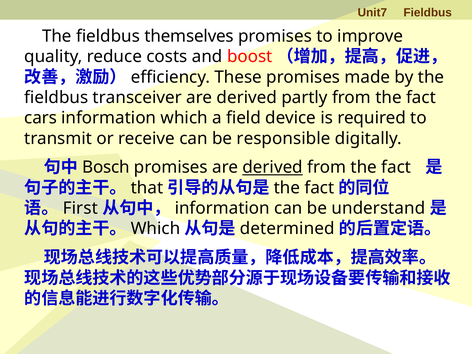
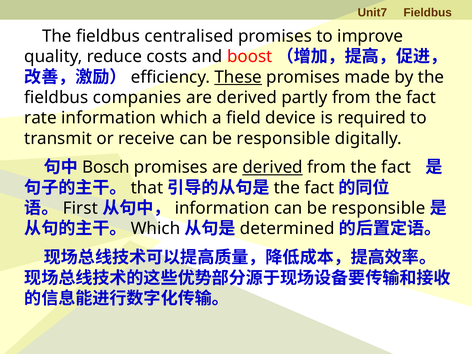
themselves: themselves -> centralised
These underline: none -> present
transceiver: transceiver -> companies
cars: cars -> rate
information can be understand: understand -> responsible
